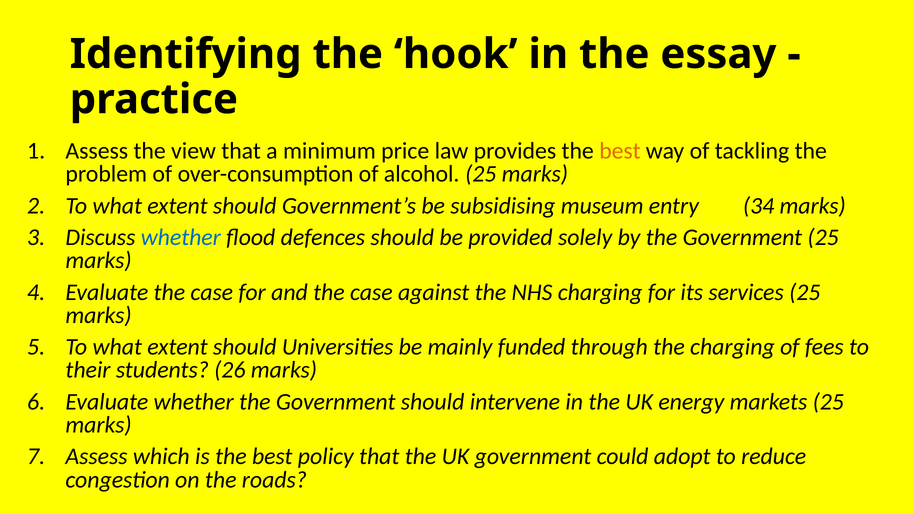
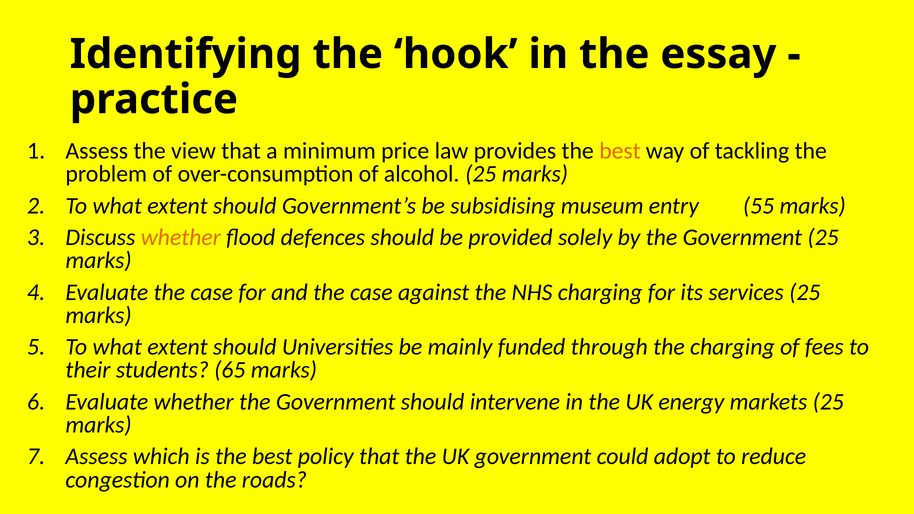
34: 34 -> 55
whether at (181, 237) colour: blue -> orange
26: 26 -> 65
